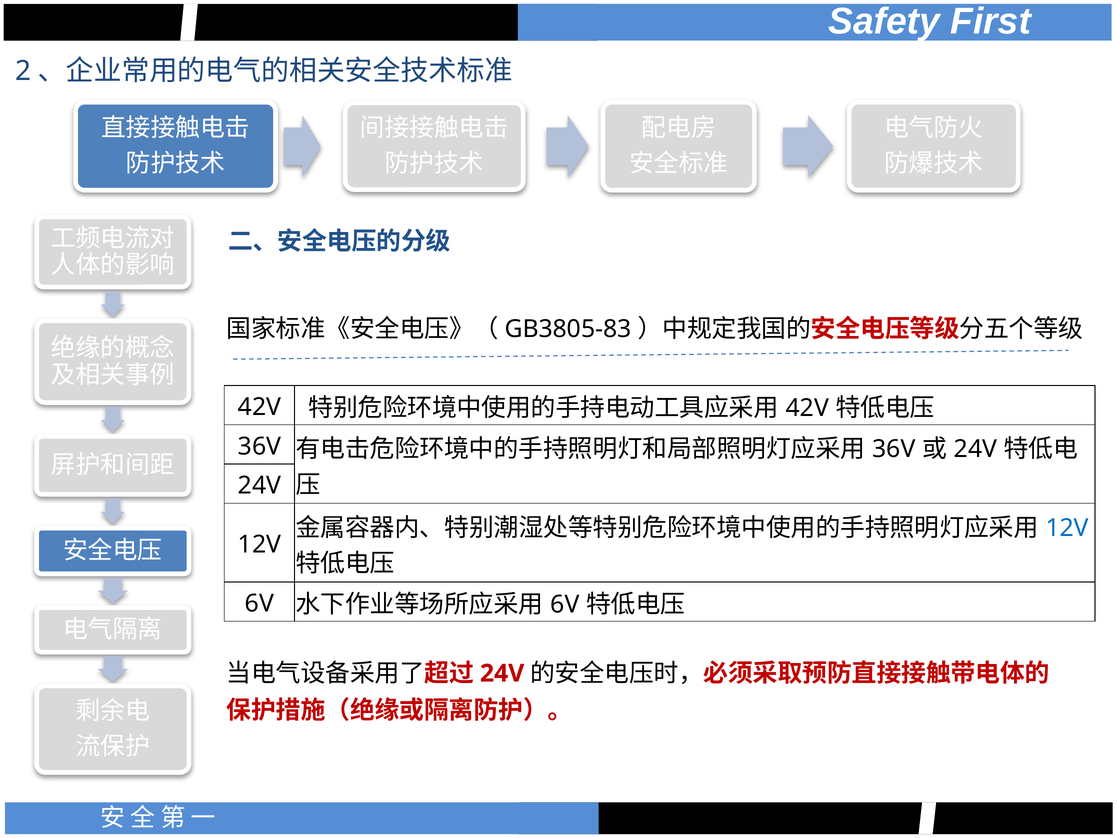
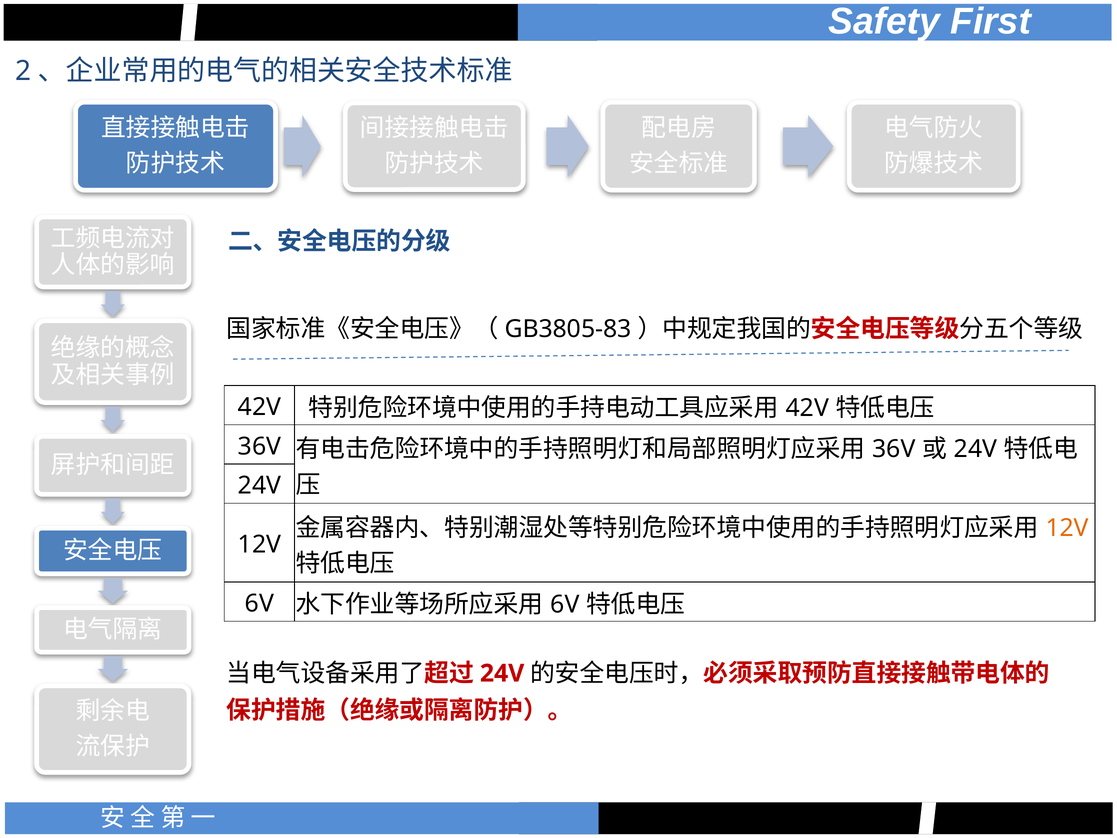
12V at (1067, 528) colour: blue -> orange
